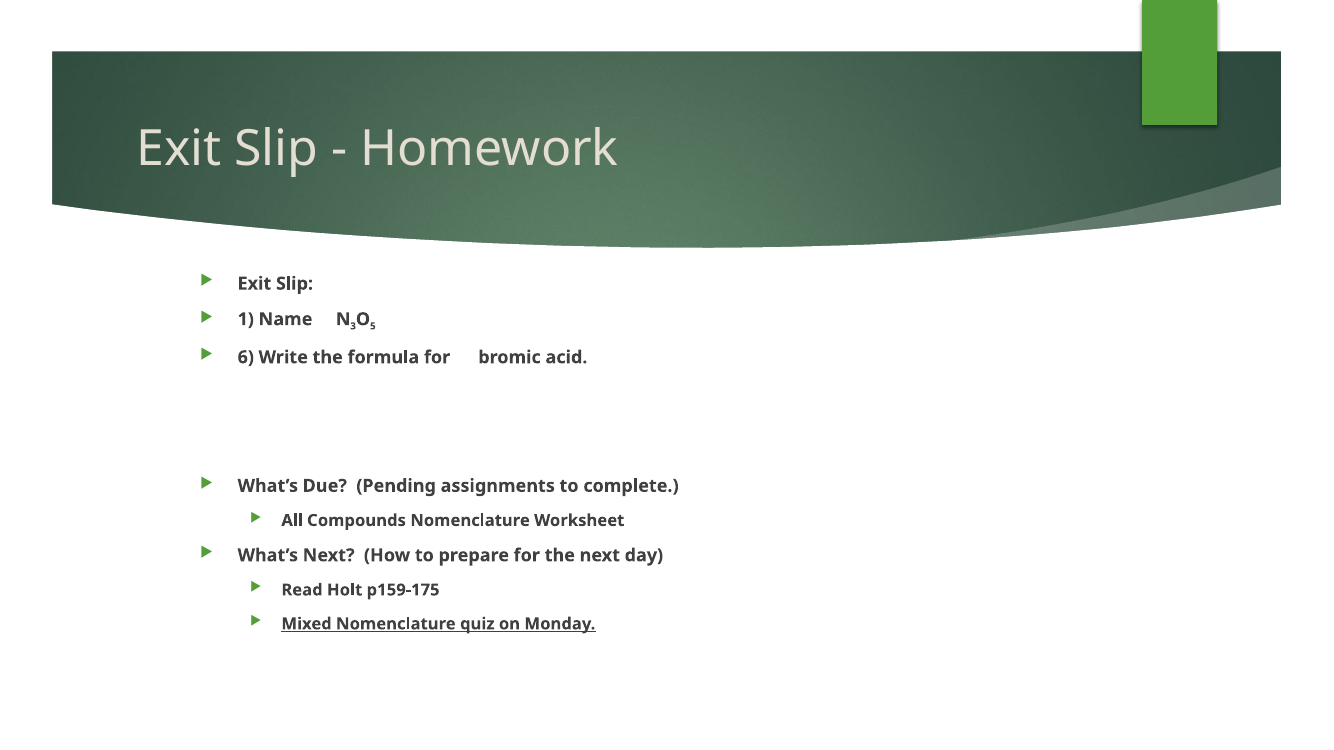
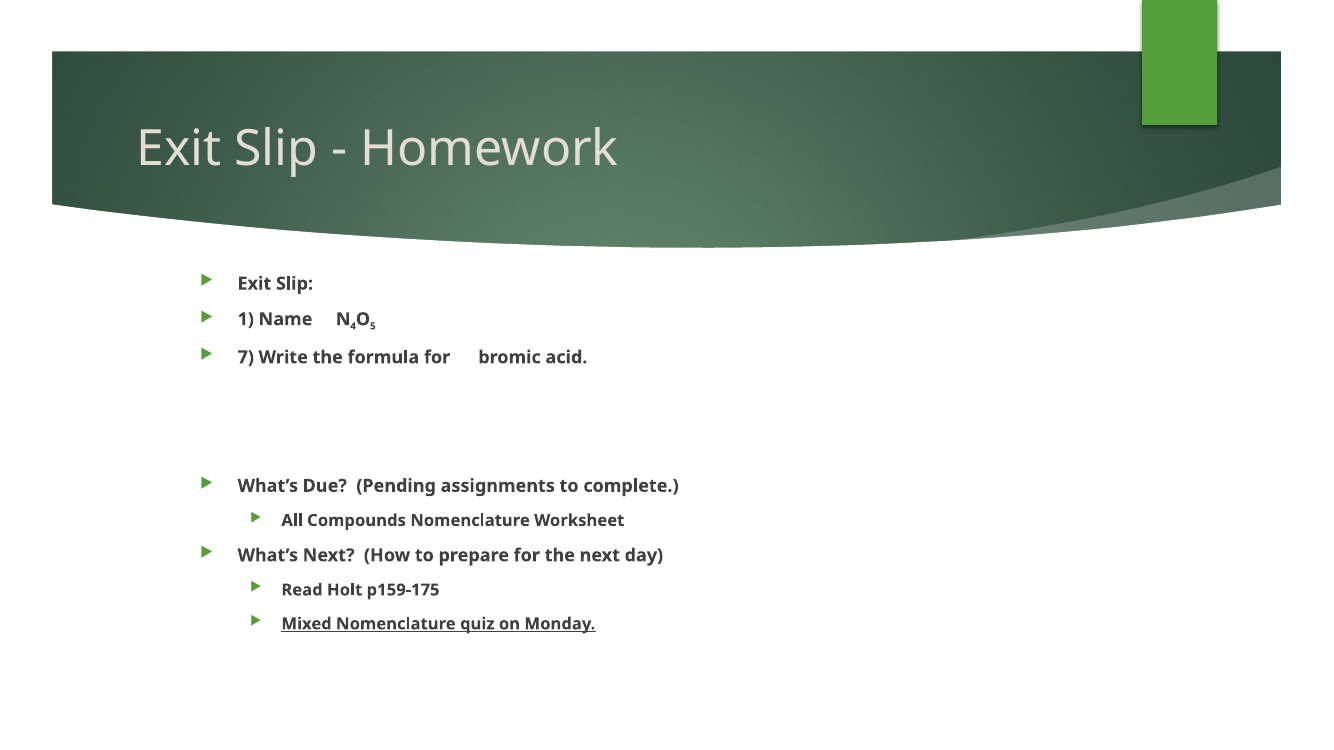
3: 3 -> 4
6: 6 -> 7
